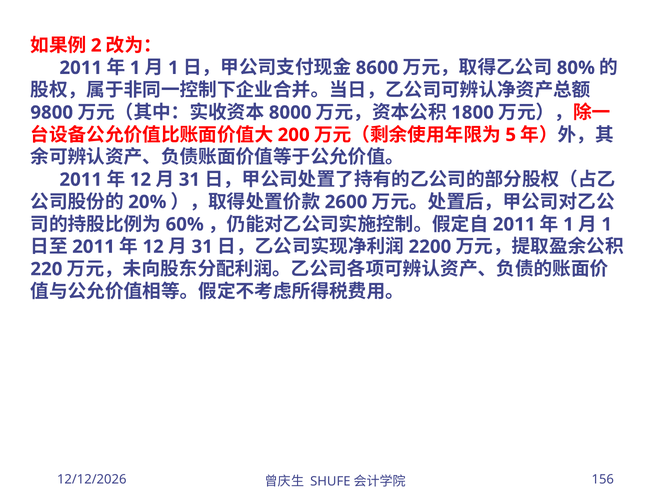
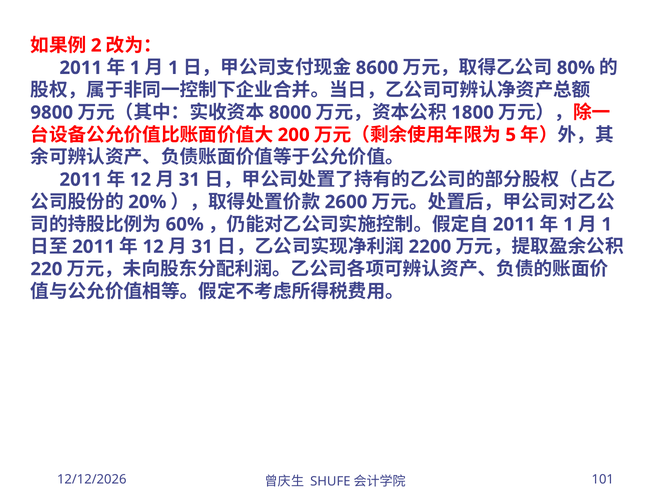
156: 156 -> 101
